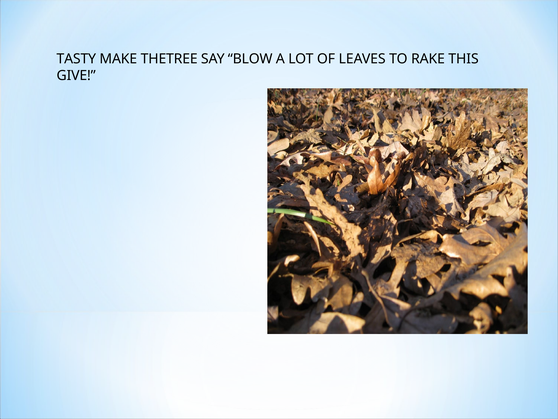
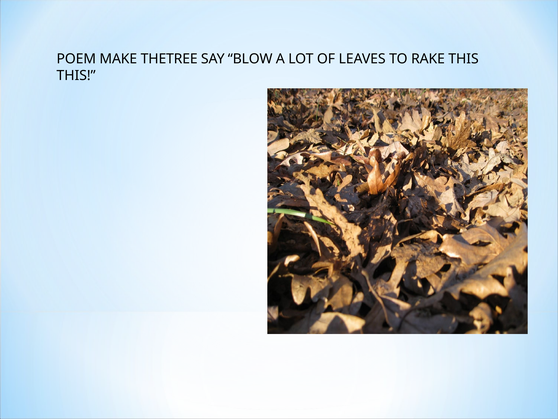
TASTY: TASTY -> POEM
GIVE at (76, 75): GIVE -> THIS
